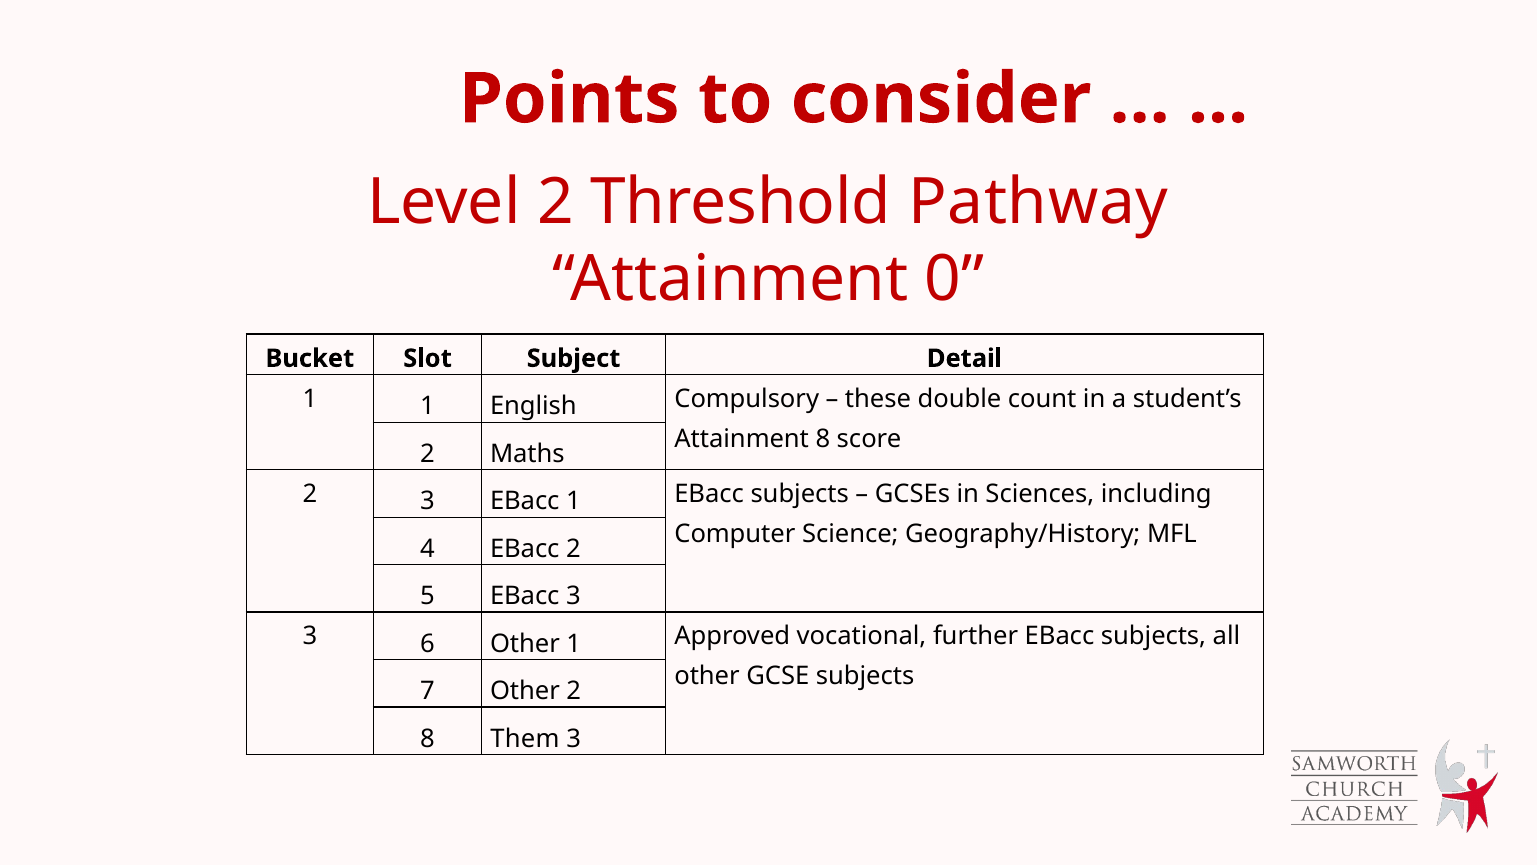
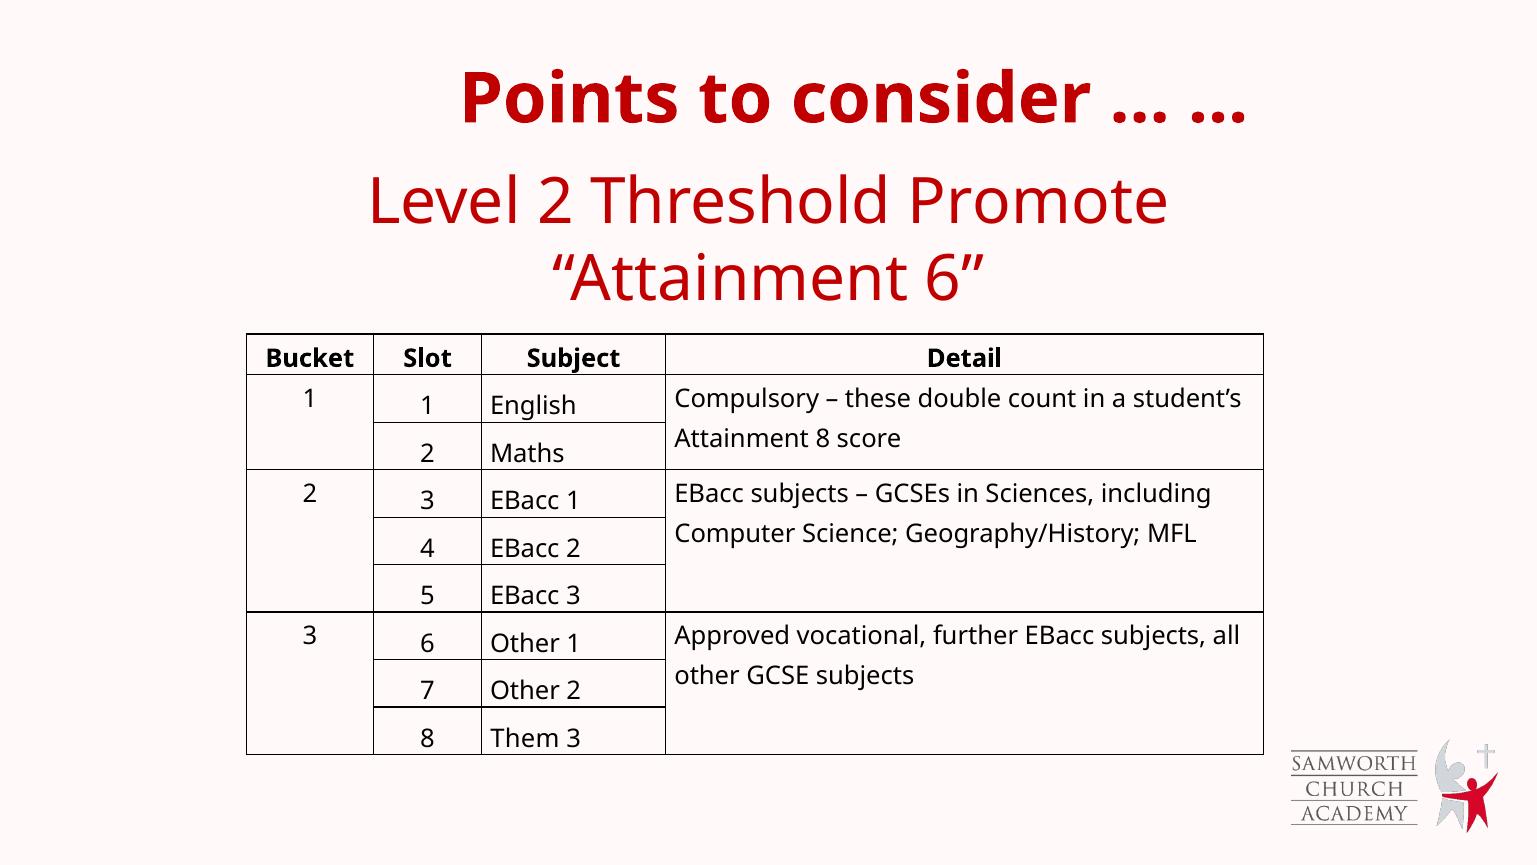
Pathway: Pathway -> Promote
Attainment 0: 0 -> 6
